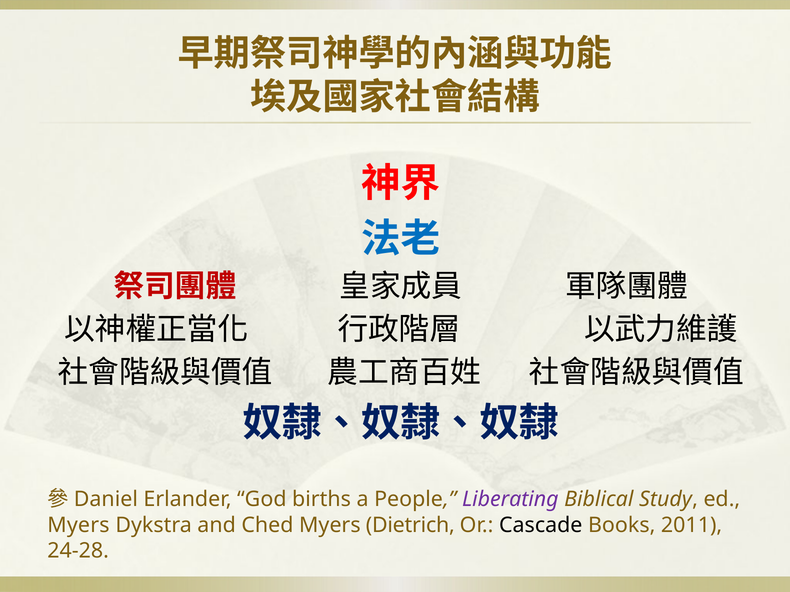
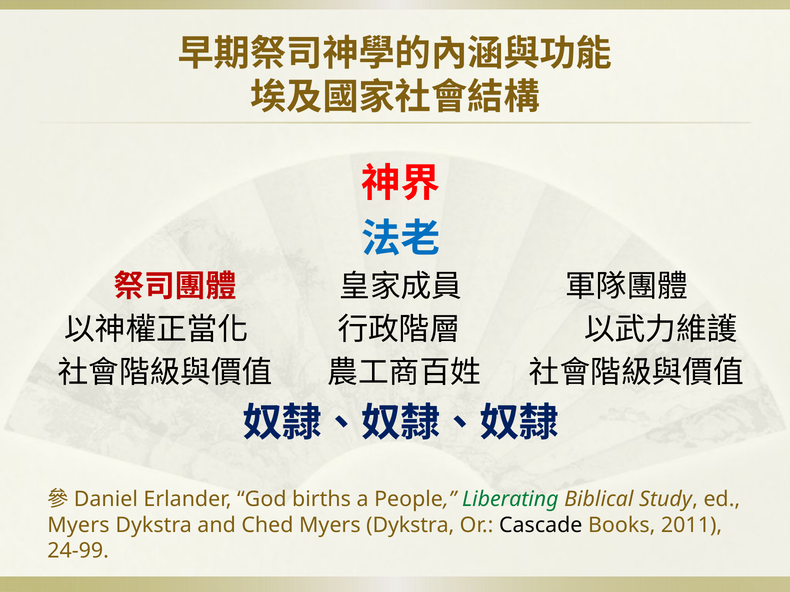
Liberating colour: purple -> green
Ched Myers Dietrich: Dietrich -> Dykstra
24-28: 24-28 -> 24-99
